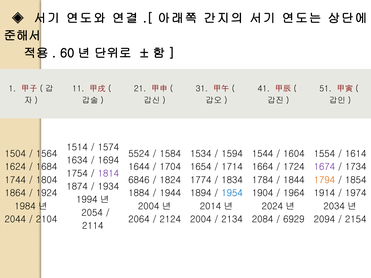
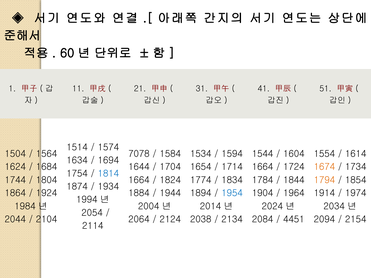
5524: 5524 -> 7078
1674 colour: purple -> orange
1814 colour: purple -> blue
6846 at (139, 180): 6846 -> 1664
2004 at (201, 220): 2004 -> 2038
6929: 6929 -> 4451
